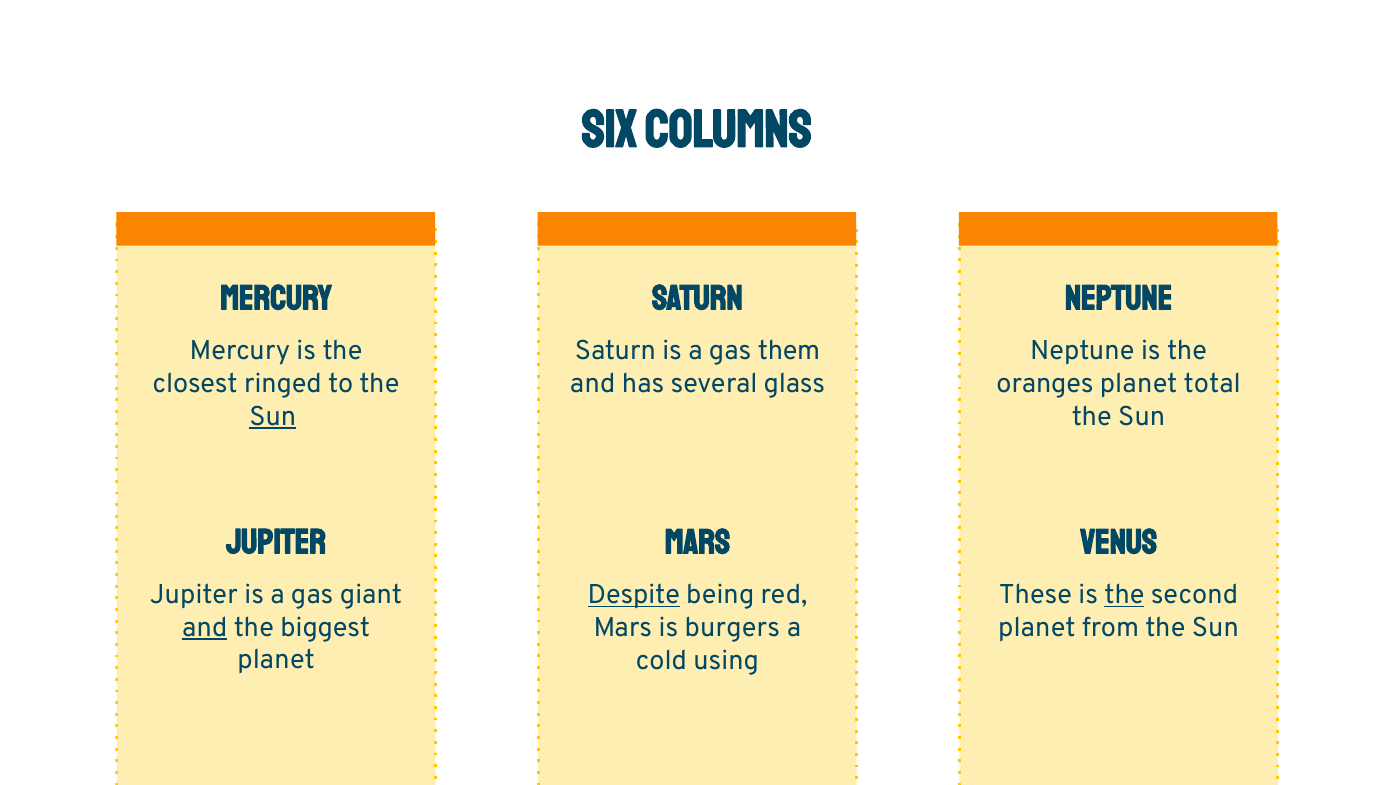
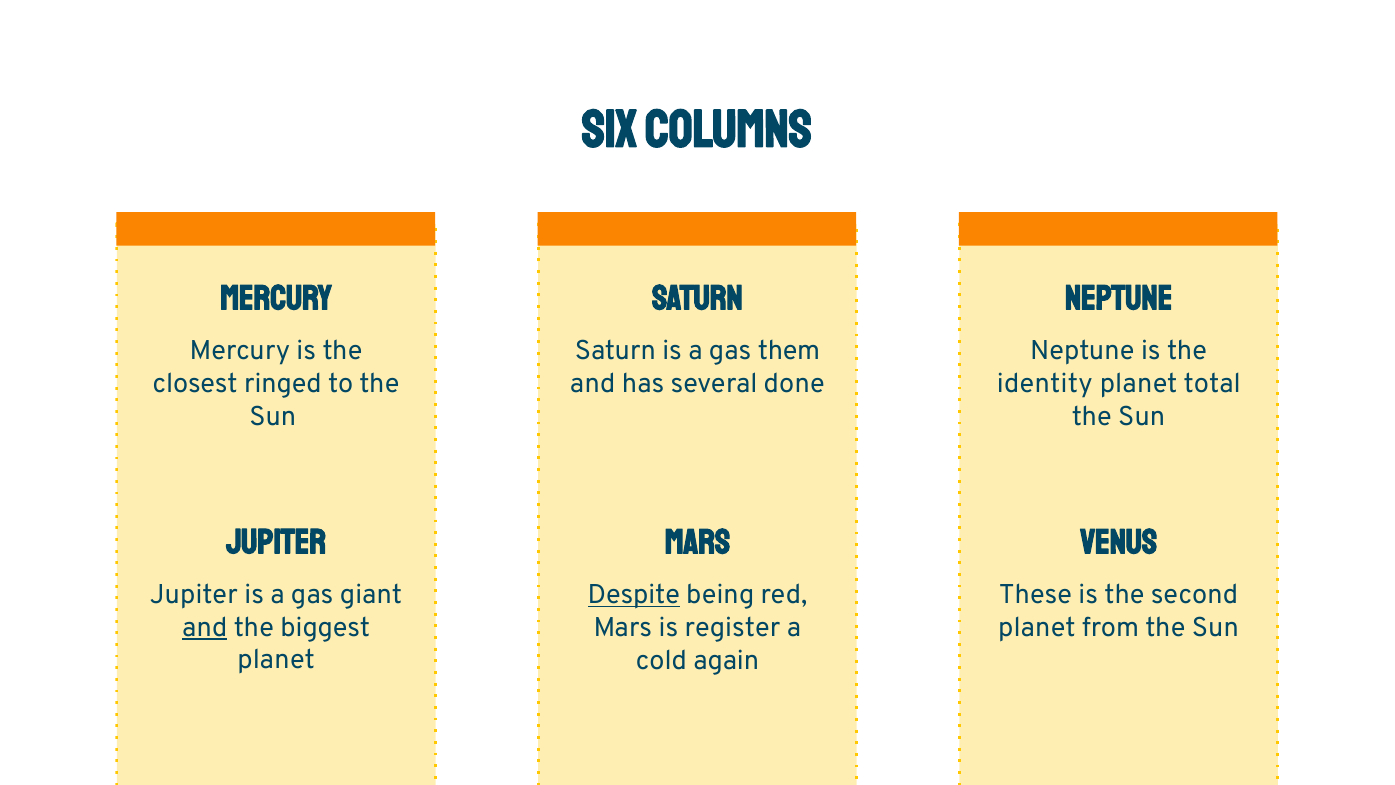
glass: glass -> done
oranges: oranges -> identity
Sun at (273, 416) underline: present -> none
the at (1124, 595) underline: present -> none
burgers: burgers -> register
using: using -> again
